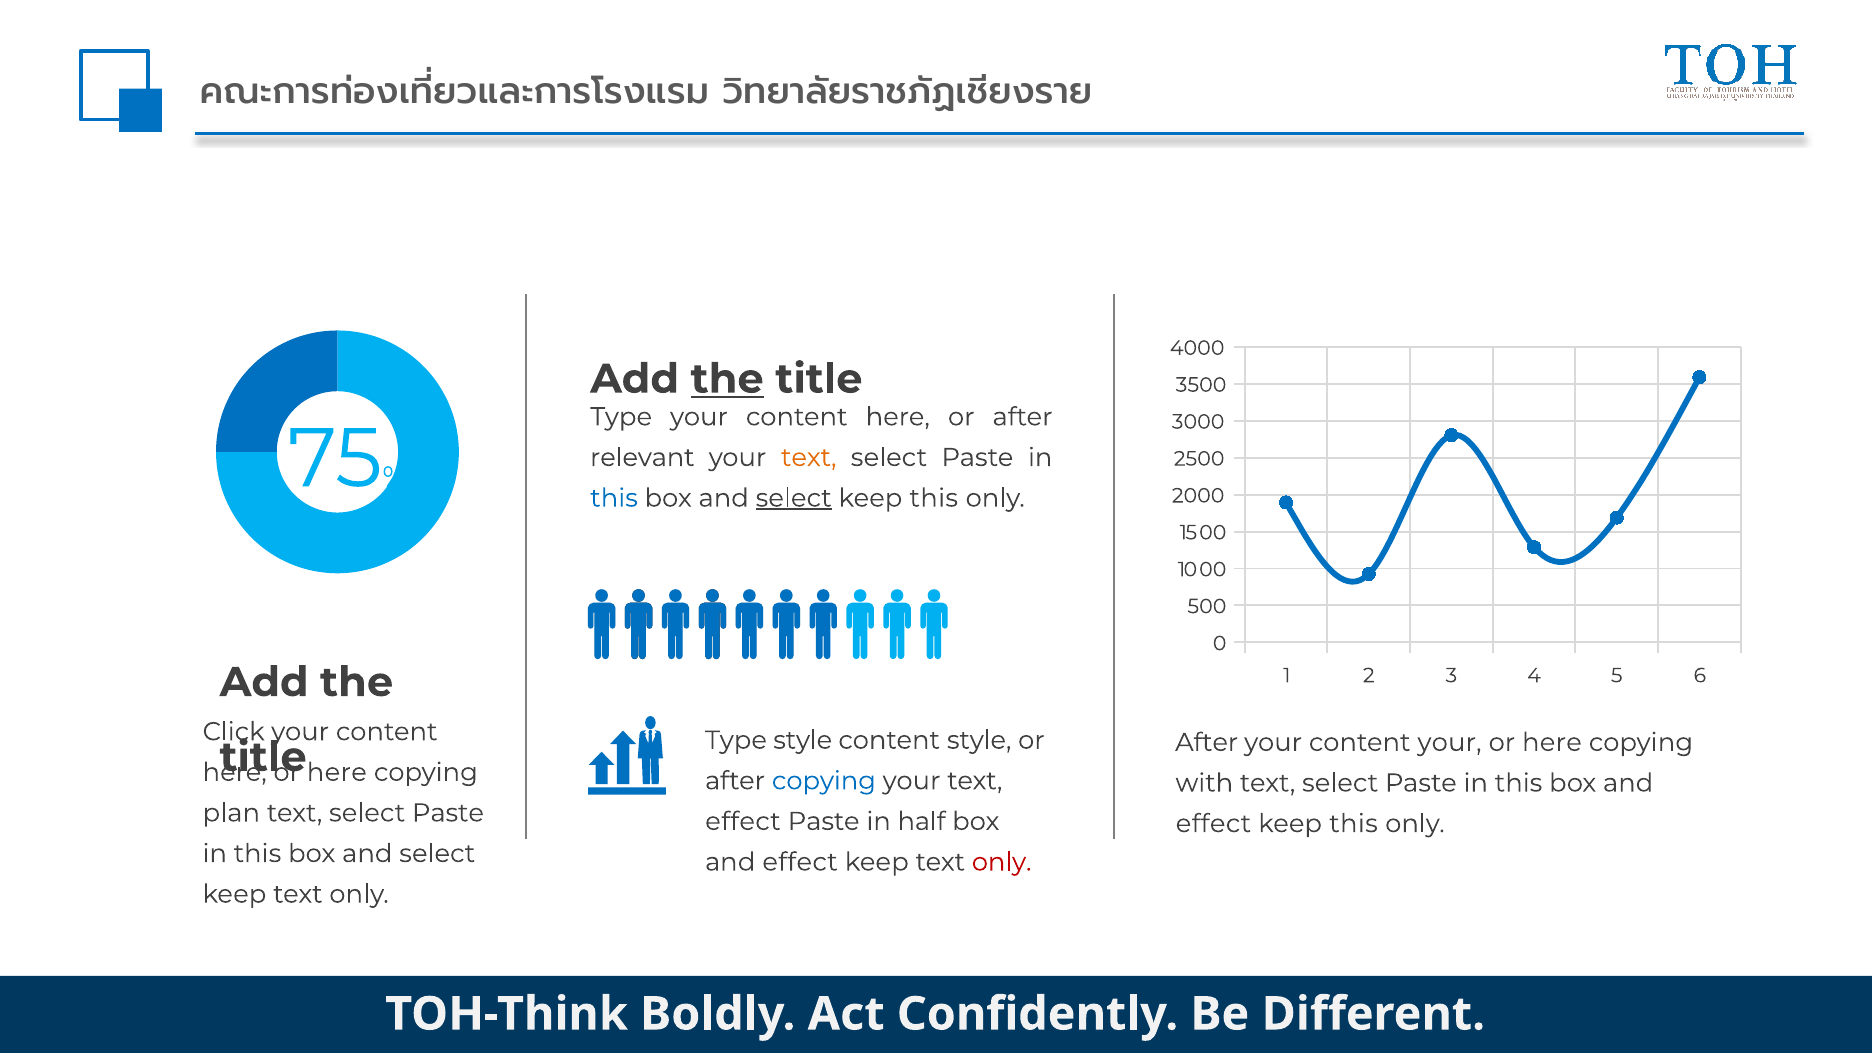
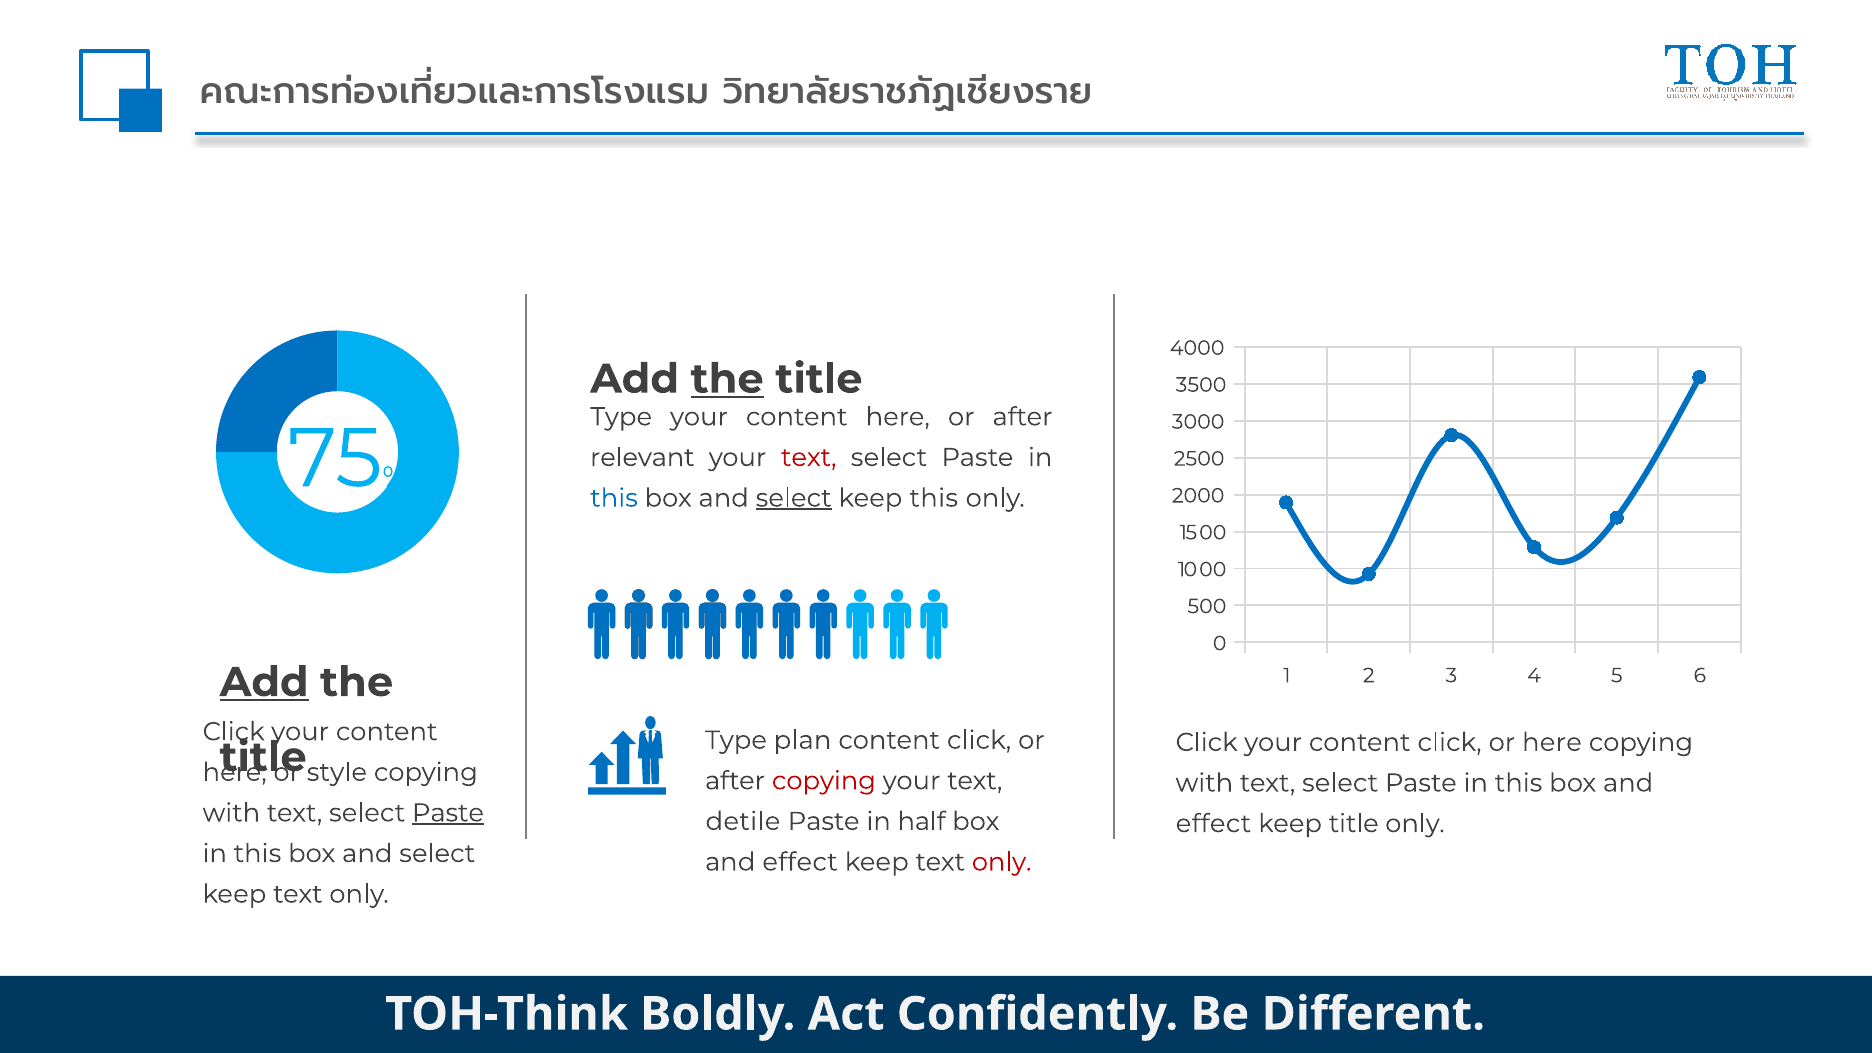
text at (809, 457) colour: orange -> red
Add at (264, 682) underline: none -> present
Type style: style -> plan
style at (979, 740): style -> click
After at (1207, 742): After -> Click
your content your: your -> click
here at (337, 772): here -> style
copying at (824, 781) colour: blue -> red
plan at (231, 813): plan -> with
Paste at (448, 813) underline: none -> present
effect at (743, 821): effect -> detile
this at (1353, 824): this -> title
